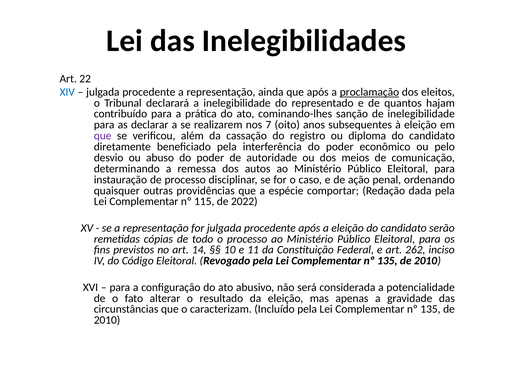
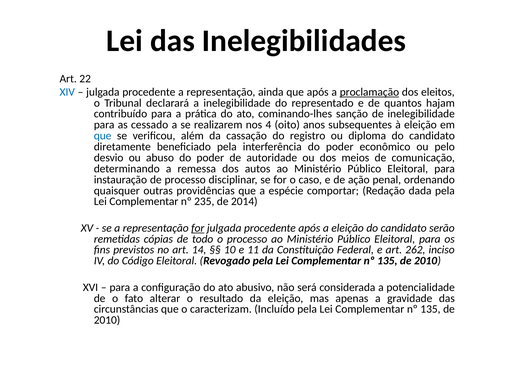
declarar: declarar -> cessado
7: 7 -> 4
que at (103, 136) colour: purple -> blue
115: 115 -> 235
2022: 2022 -> 2014
for at (198, 228) underline: none -> present
